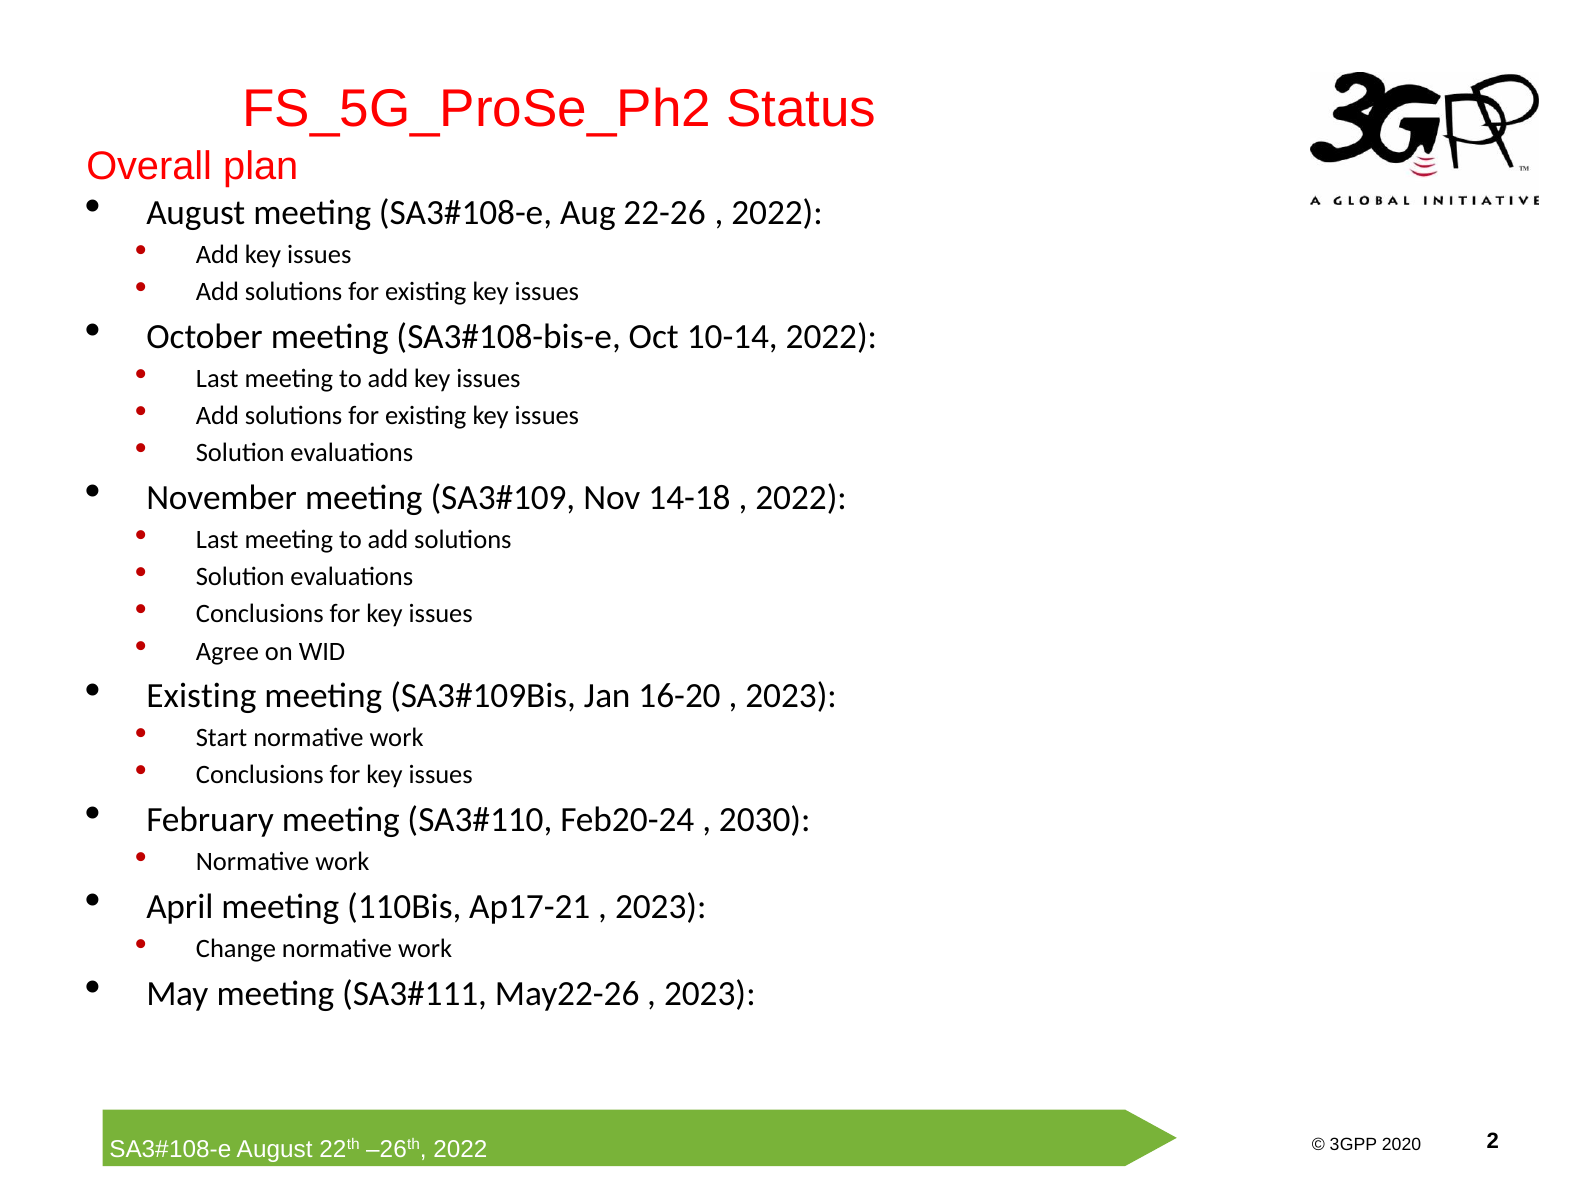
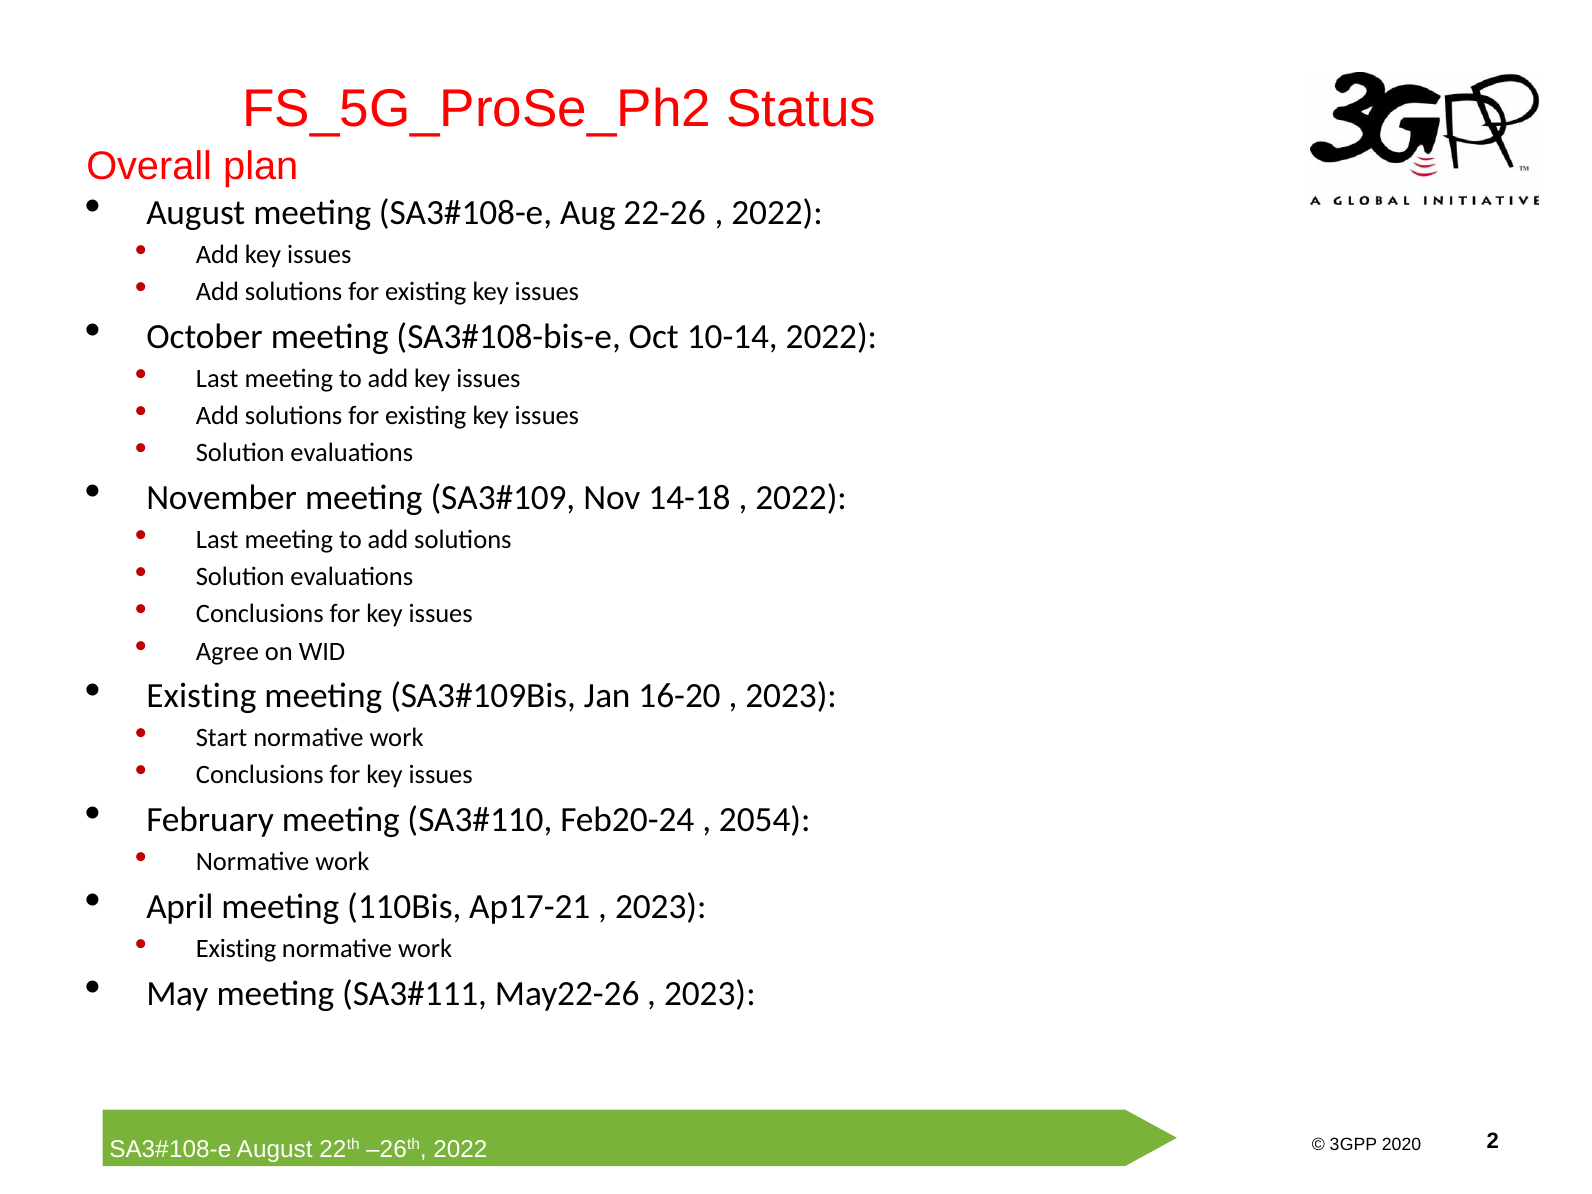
2030: 2030 -> 2054
Change at (236, 949): Change -> Existing
